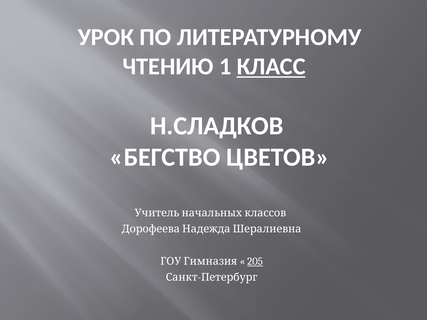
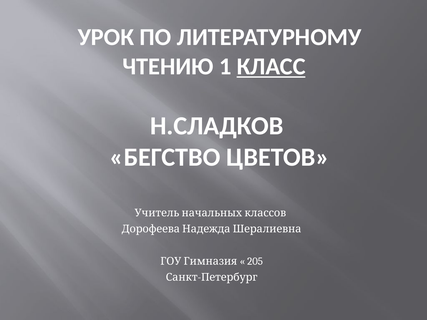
205 underline: present -> none
